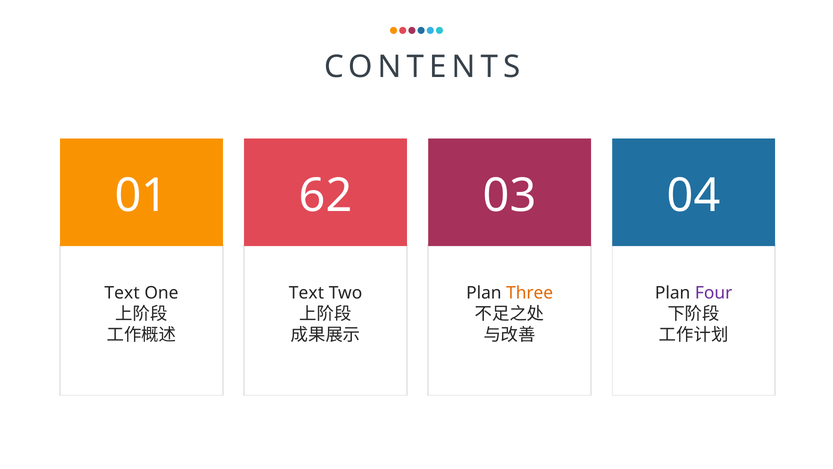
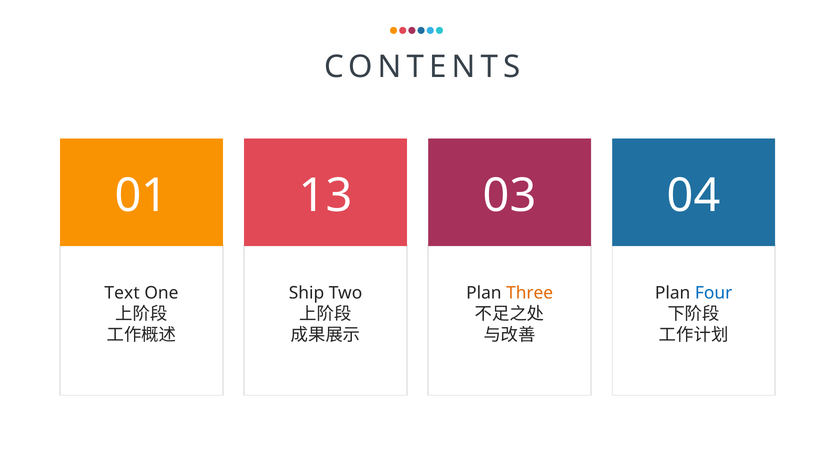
62: 62 -> 13
Text at (306, 293): Text -> Ship
Four colour: purple -> blue
